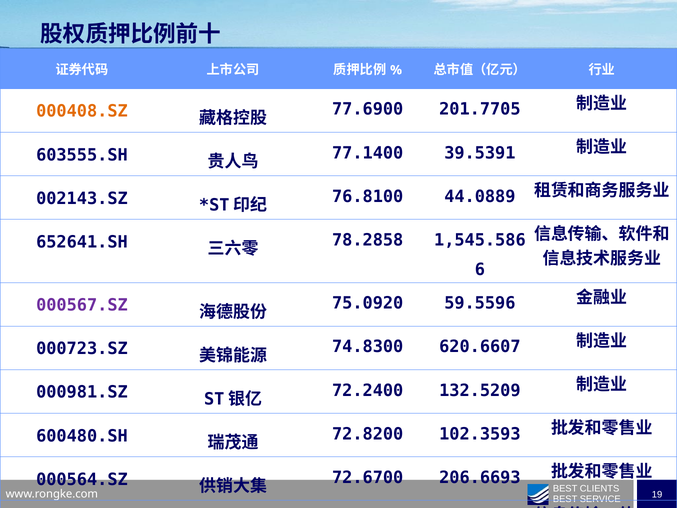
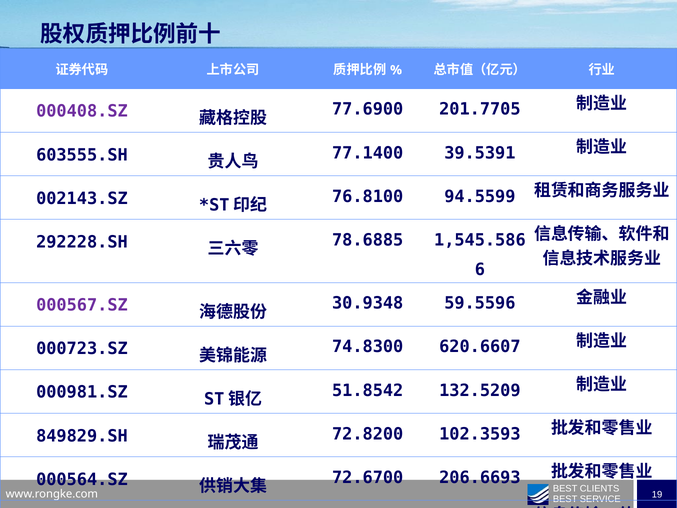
000408.SZ colour: orange -> purple
44.0889: 44.0889 -> 94.5599
78.2858: 78.2858 -> 78.6885
652641.SH: 652641.SH -> 292228.SH
75.0920: 75.0920 -> 30.9348
72.2400: 72.2400 -> 51.8542
600480.SH: 600480.SH -> 849829.SH
